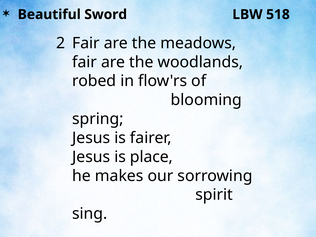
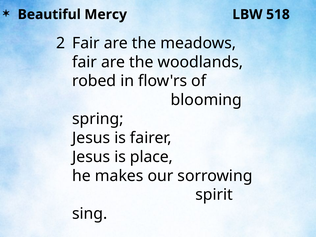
Sword: Sword -> Mercy
